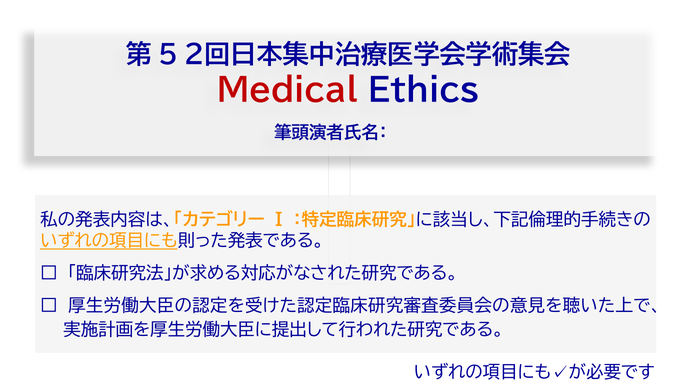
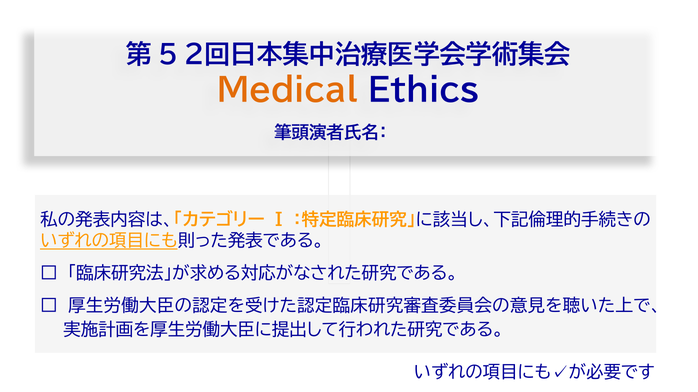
Medical colour: red -> orange
